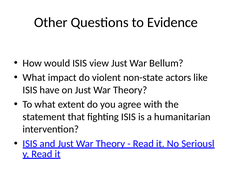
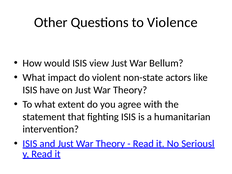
Evidence: Evidence -> Violence
